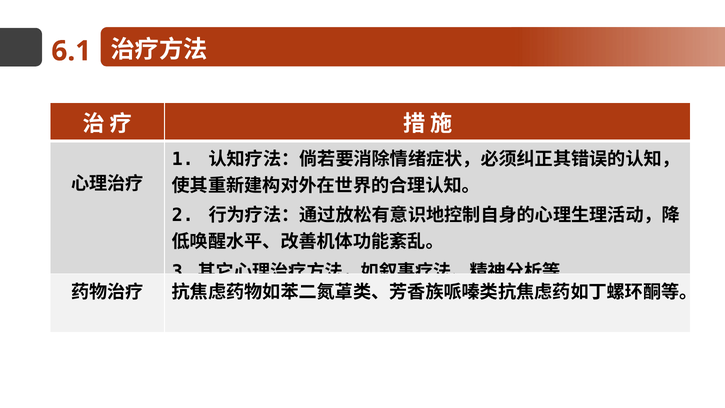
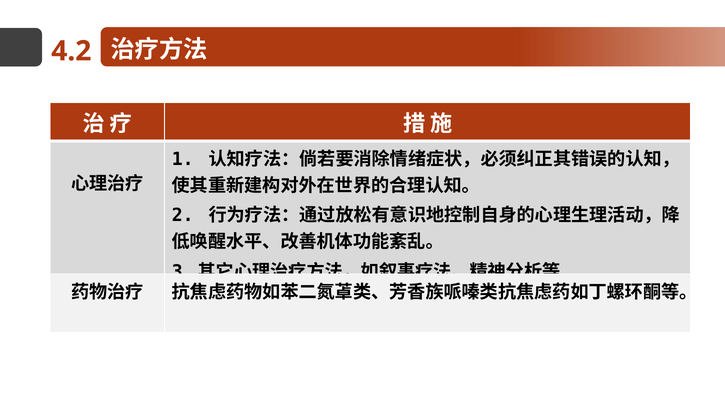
6.1: 6.1 -> 4.2
